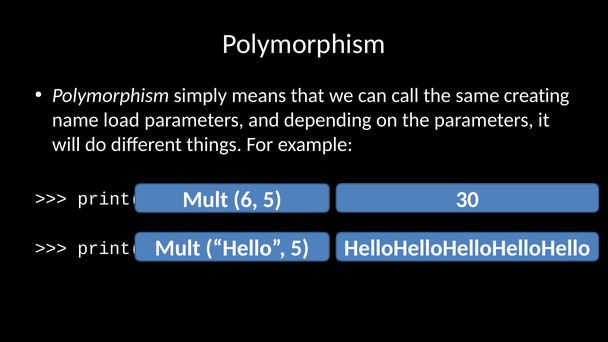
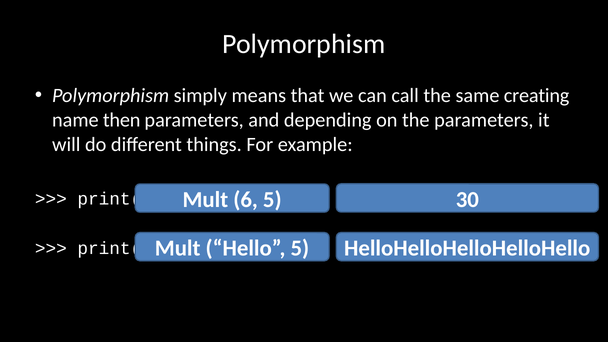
load: load -> then
